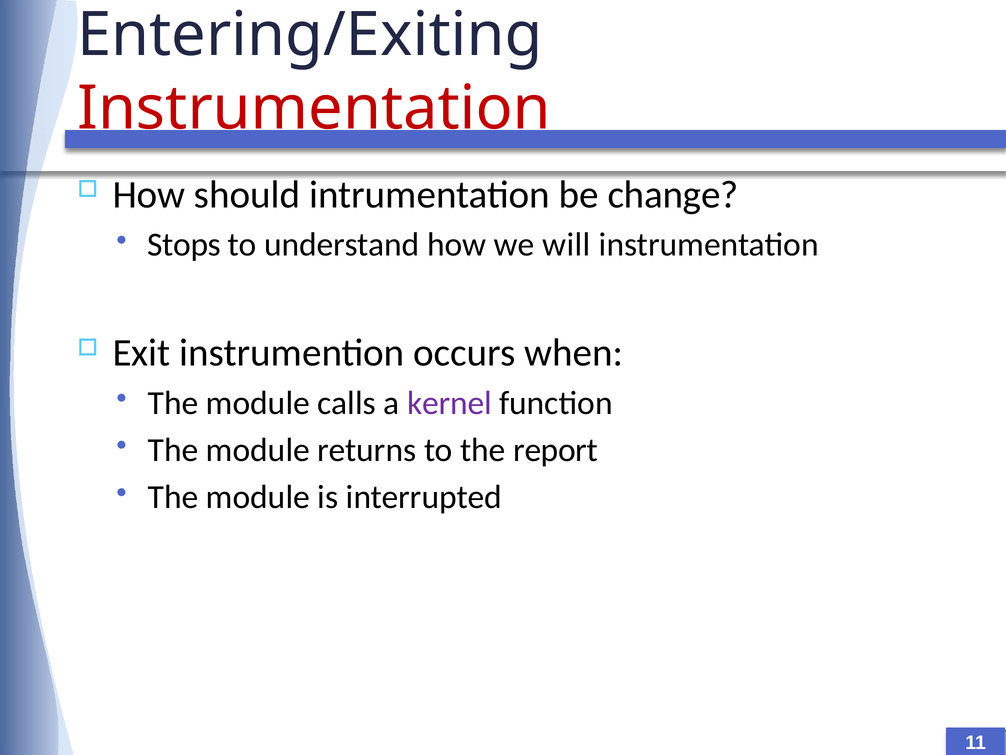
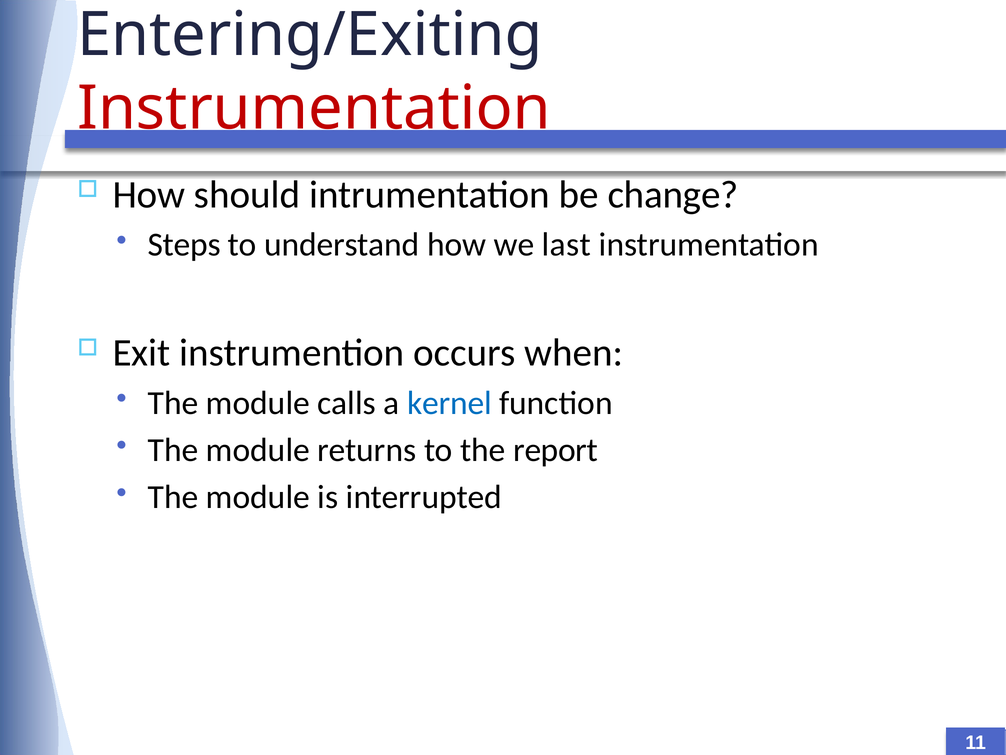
Stops: Stops -> Steps
will: will -> last
kernel colour: purple -> blue
